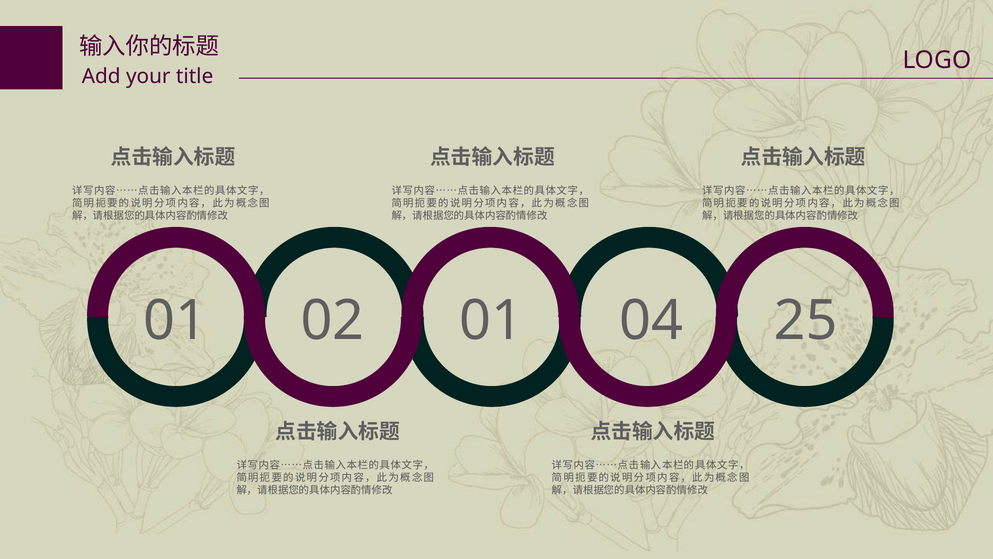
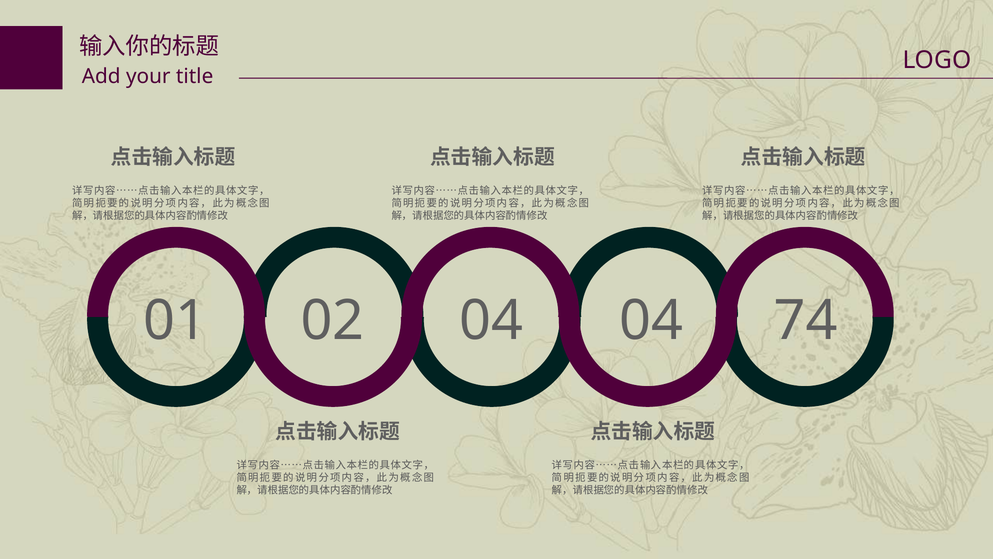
02 01: 01 -> 04
25: 25 -> 74
